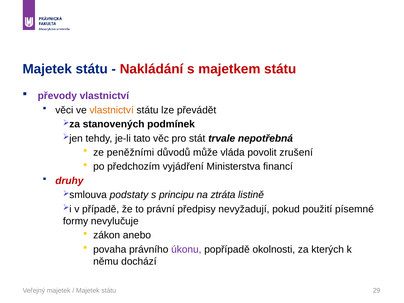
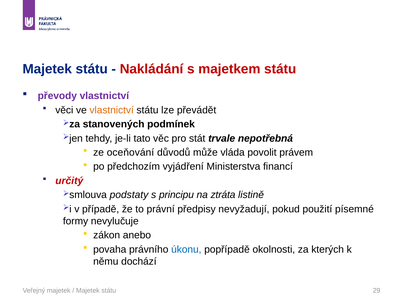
peněžními: peněžními -> oceňování
zrušení: zrušení -> právem
druhy: druhy -> určitý
úkonu colour: purple -> blue
